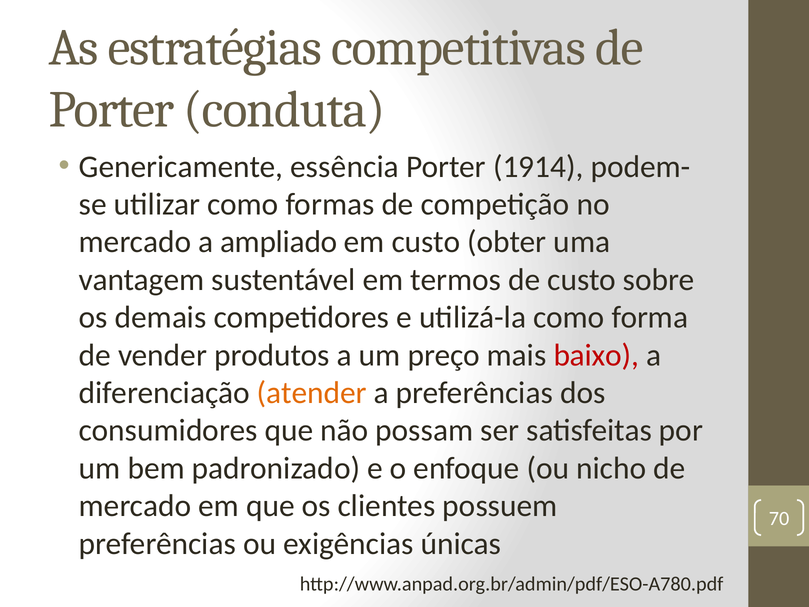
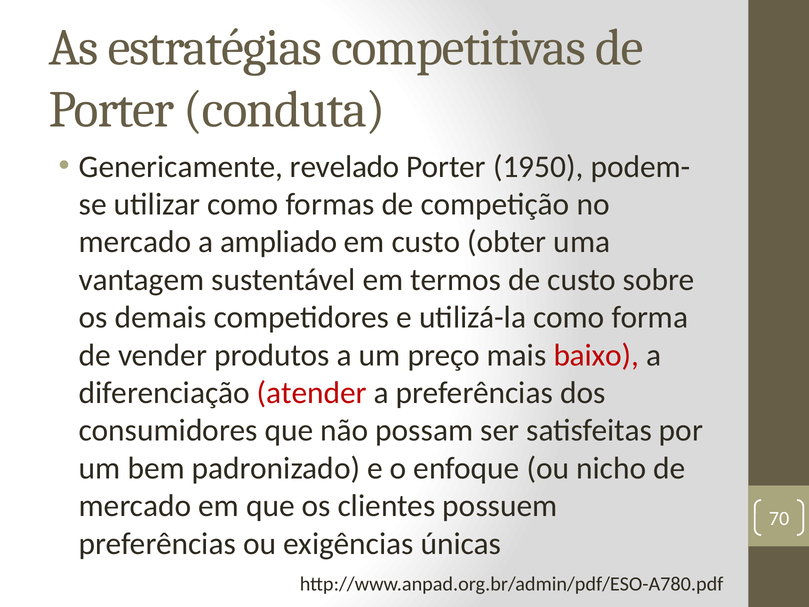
essência: essência -> revelado
1914: 1914 -> 1950
atender colour: orange -> red
